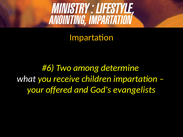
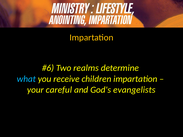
among: among -> realms
what colour: white -> light blue
offered: offered -> careful
